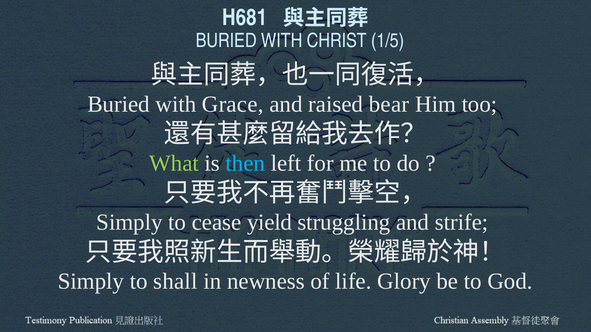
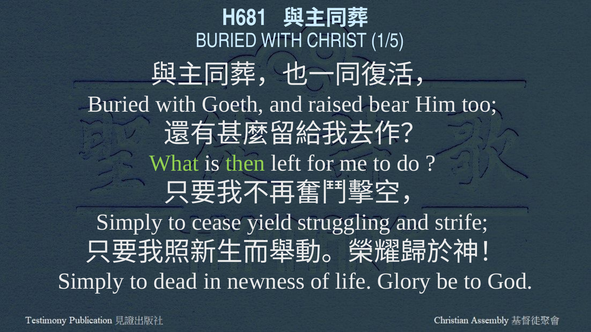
Grace: Grace -> Goeth
then colour: light blue -> light green
shall: shall -> dead
